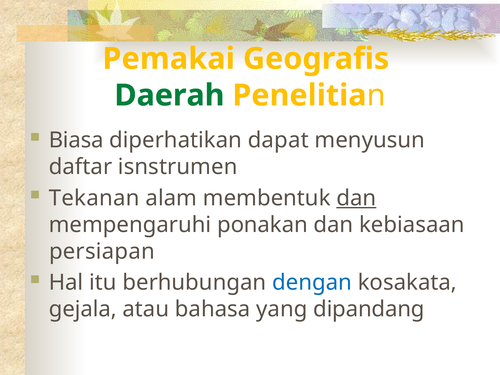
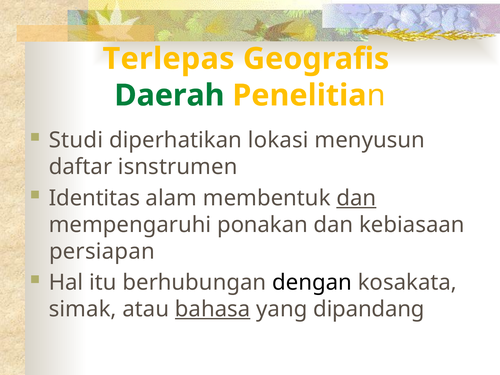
Pemakai: Pemakai -> Terlepas
Biasa: Biasa -> Studi
dapat: dapat -> lokasi
Tekanan: Tekanan -> Identitas
dengan colour: blue -> black
gejala: gejala -> simak
bahasa underline: none -> present
